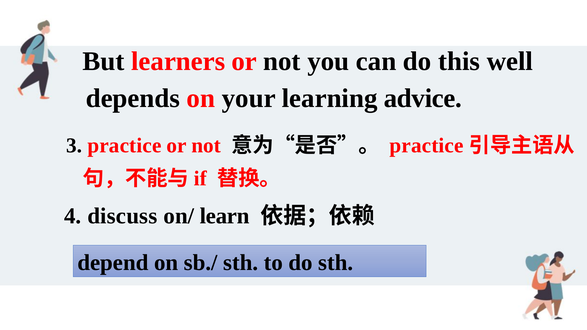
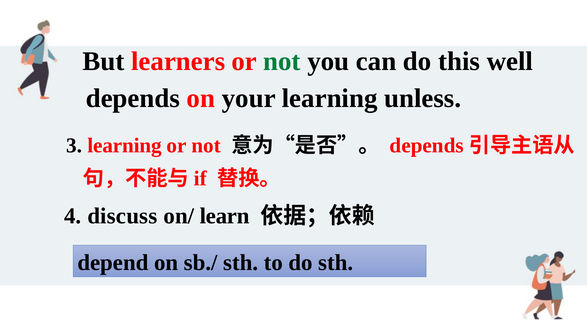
not at (282, 61) colour: black -> green
advice: advice -> unless
3 practice: practice -> learning
practice at (427, 146): practice -> depends
